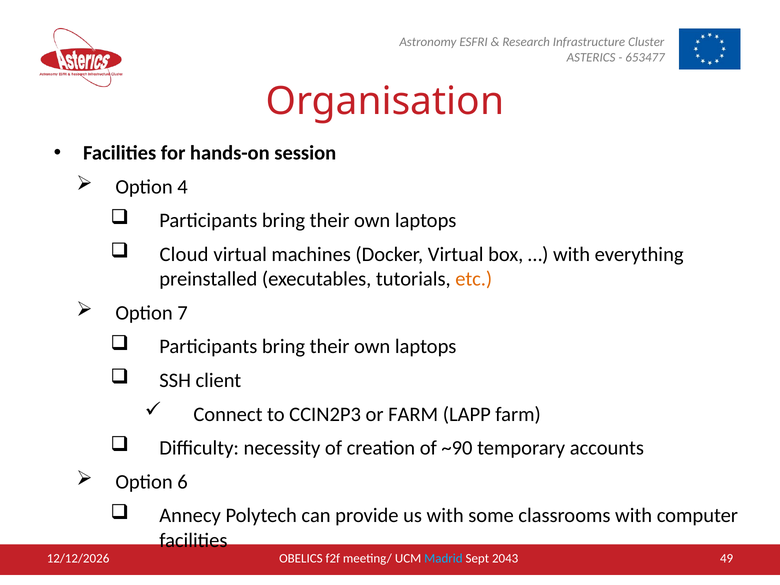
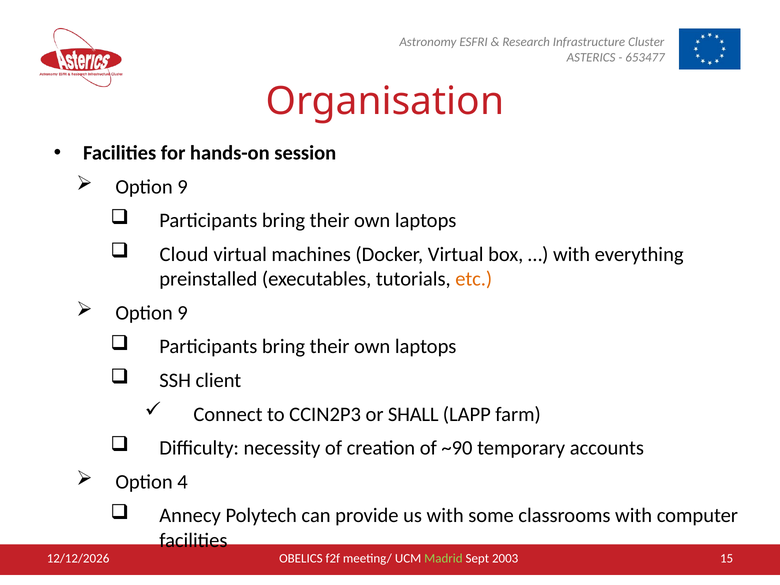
4 at (183, 187): 4 -> 9
7 at (183, 313): 7 -> 9
or FARM: FARM -> SHALL
6: 6 -> 4
49: 49 -> 15
Madrid colour: light blue -> light green
2043: 2043 -> 2003
